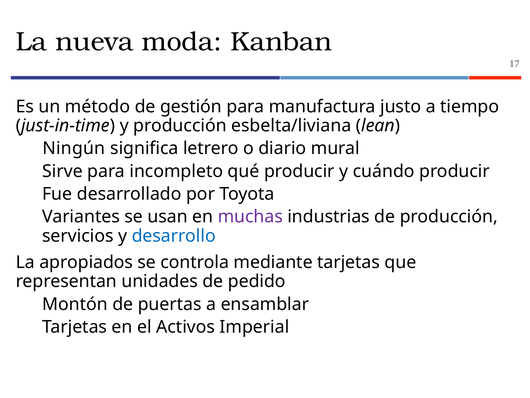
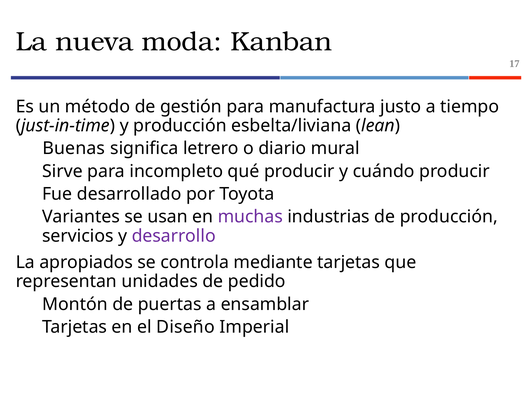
Ningún: Ningún -> Buenas
desarrollo colour: blue -> purple
Activos: Activos -> Diseño
